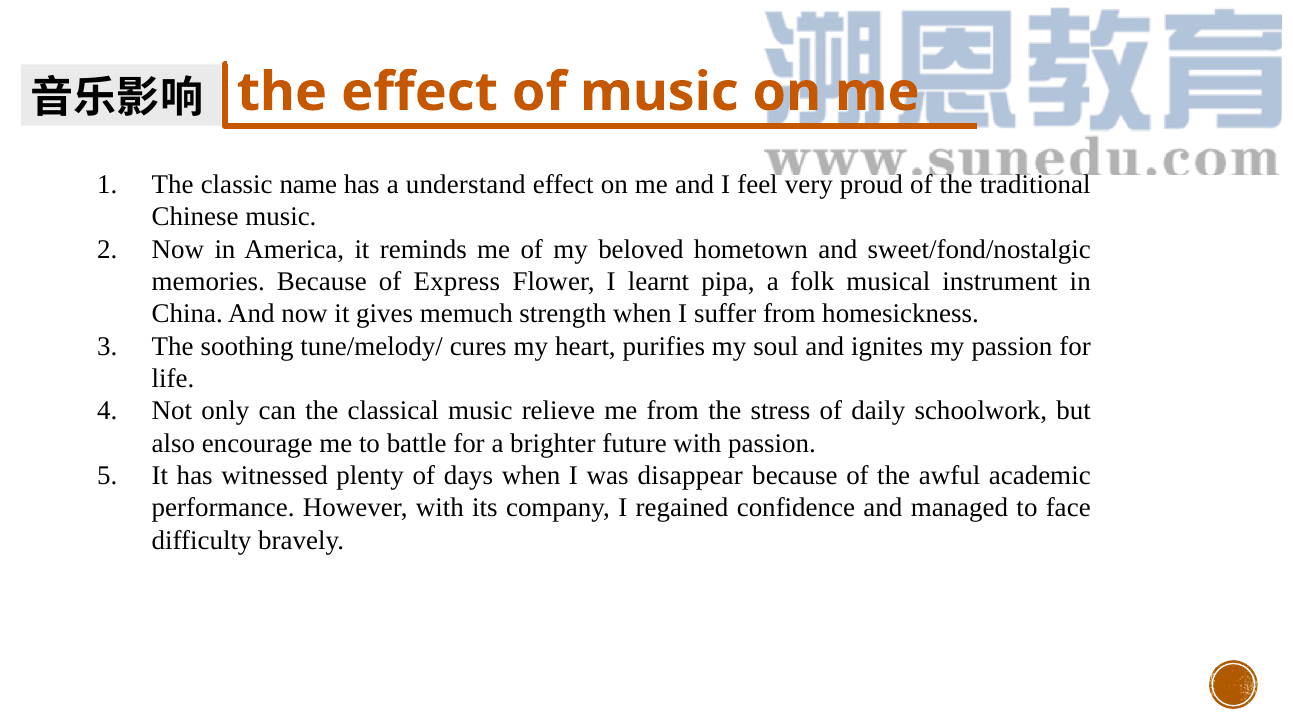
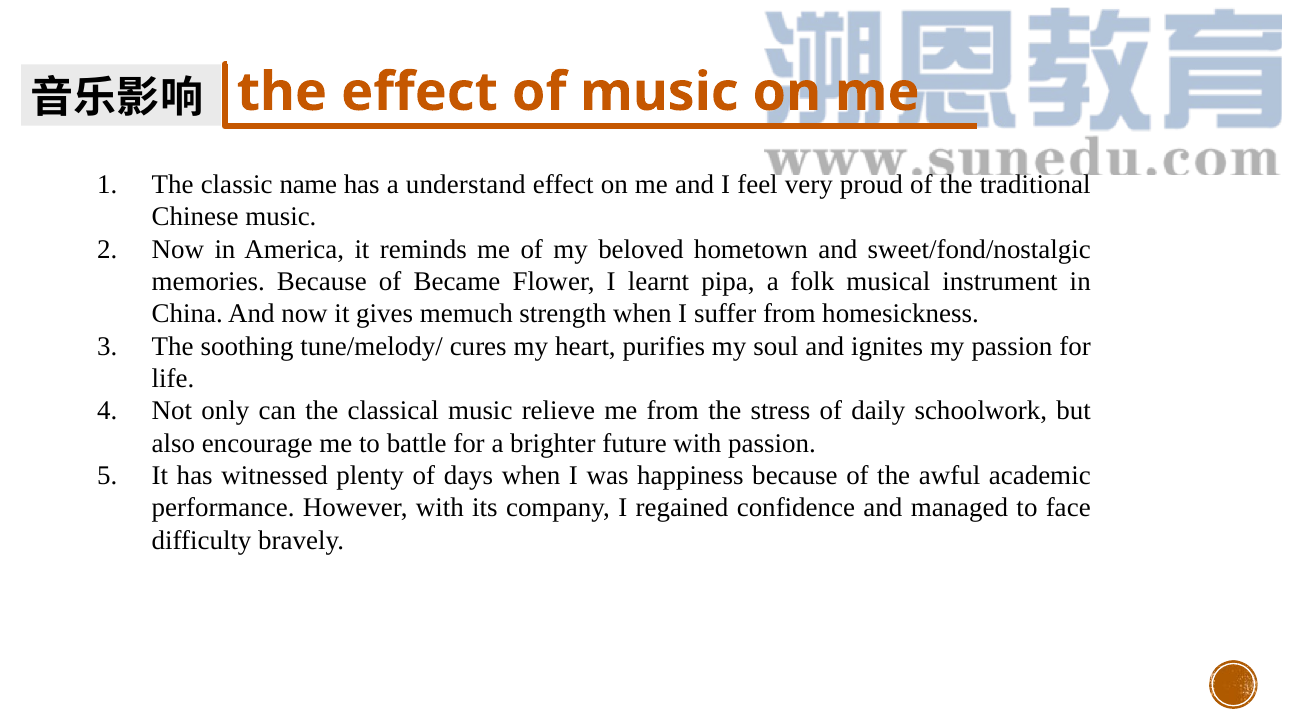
Express: Express -> Became
disappear: disappear -> happiness
